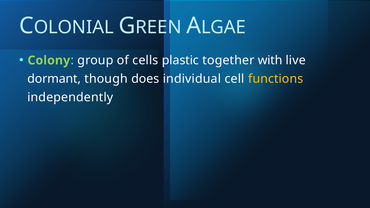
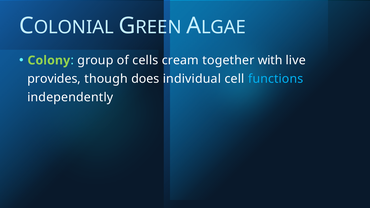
plastic: plastic -> cream
dormant: dormant -> provides
functions colour: yellow -> light blue
